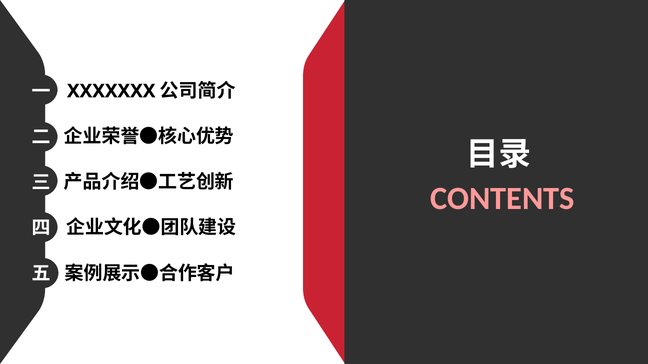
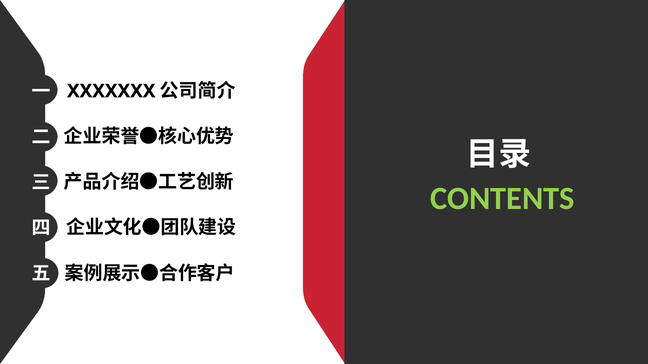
CONTENTS colour: pink -> light green
